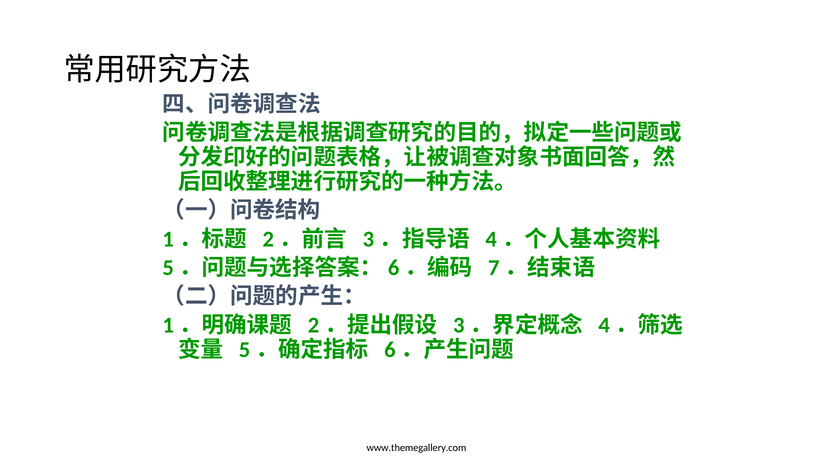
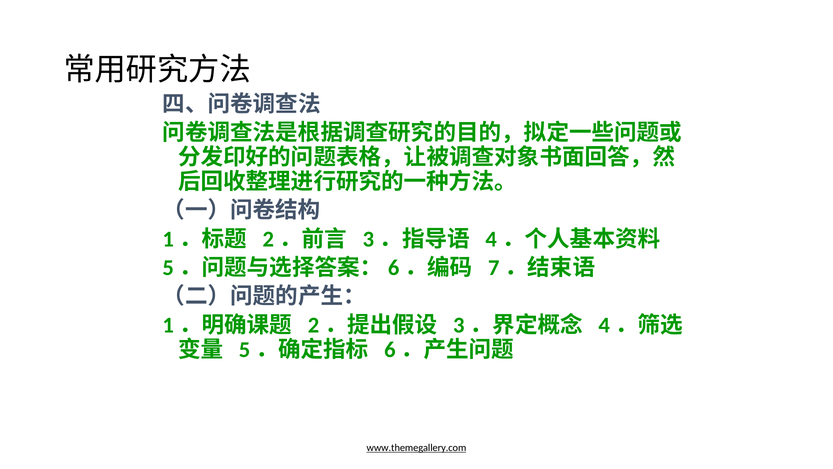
www.themegallery.com underline: none -> present
